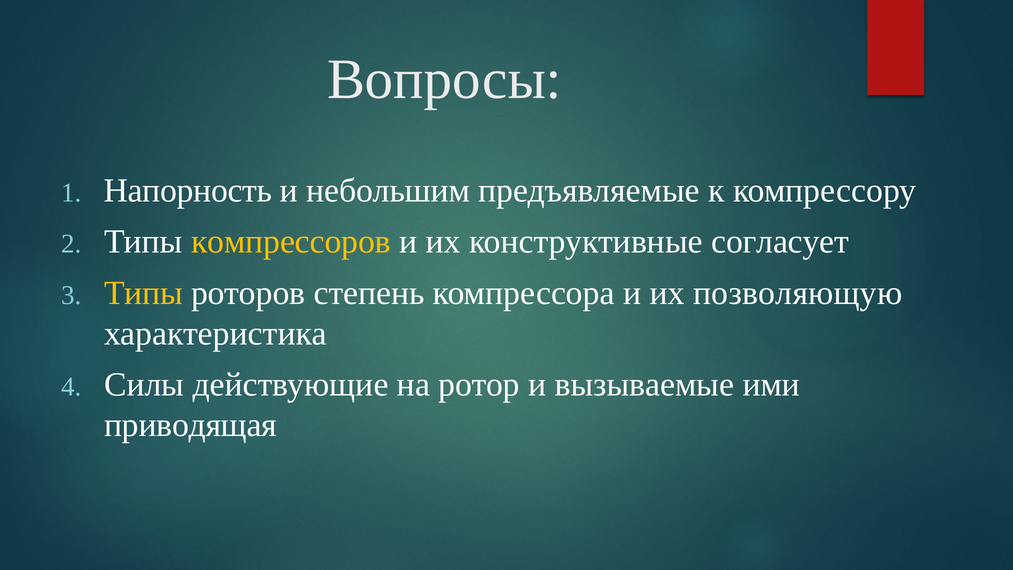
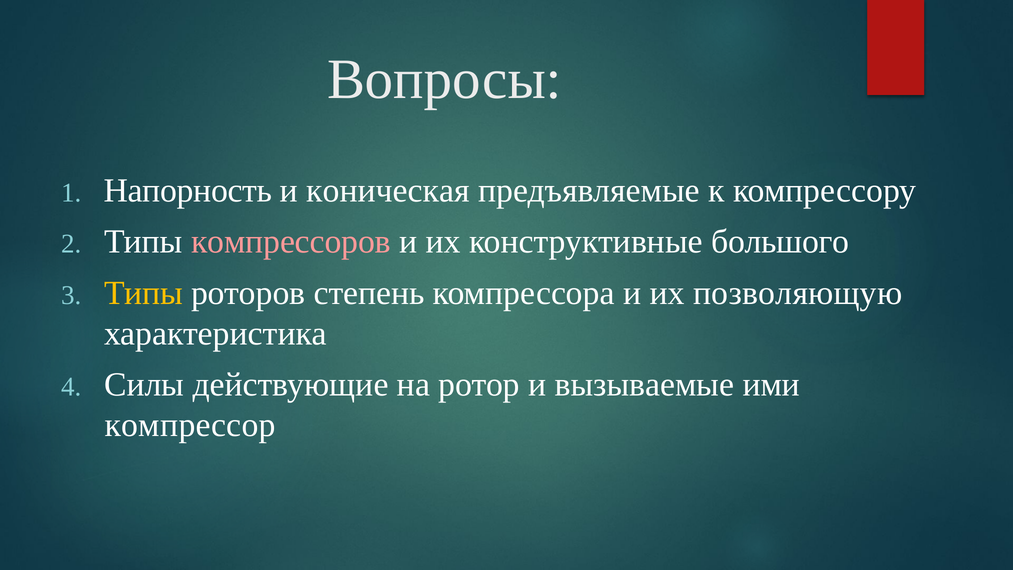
небольшим: небольшим -> коническая
компрессоров colour: yellow -> pink
согласует: согласует -> большого
приводящая: приводящая -> компрессор
